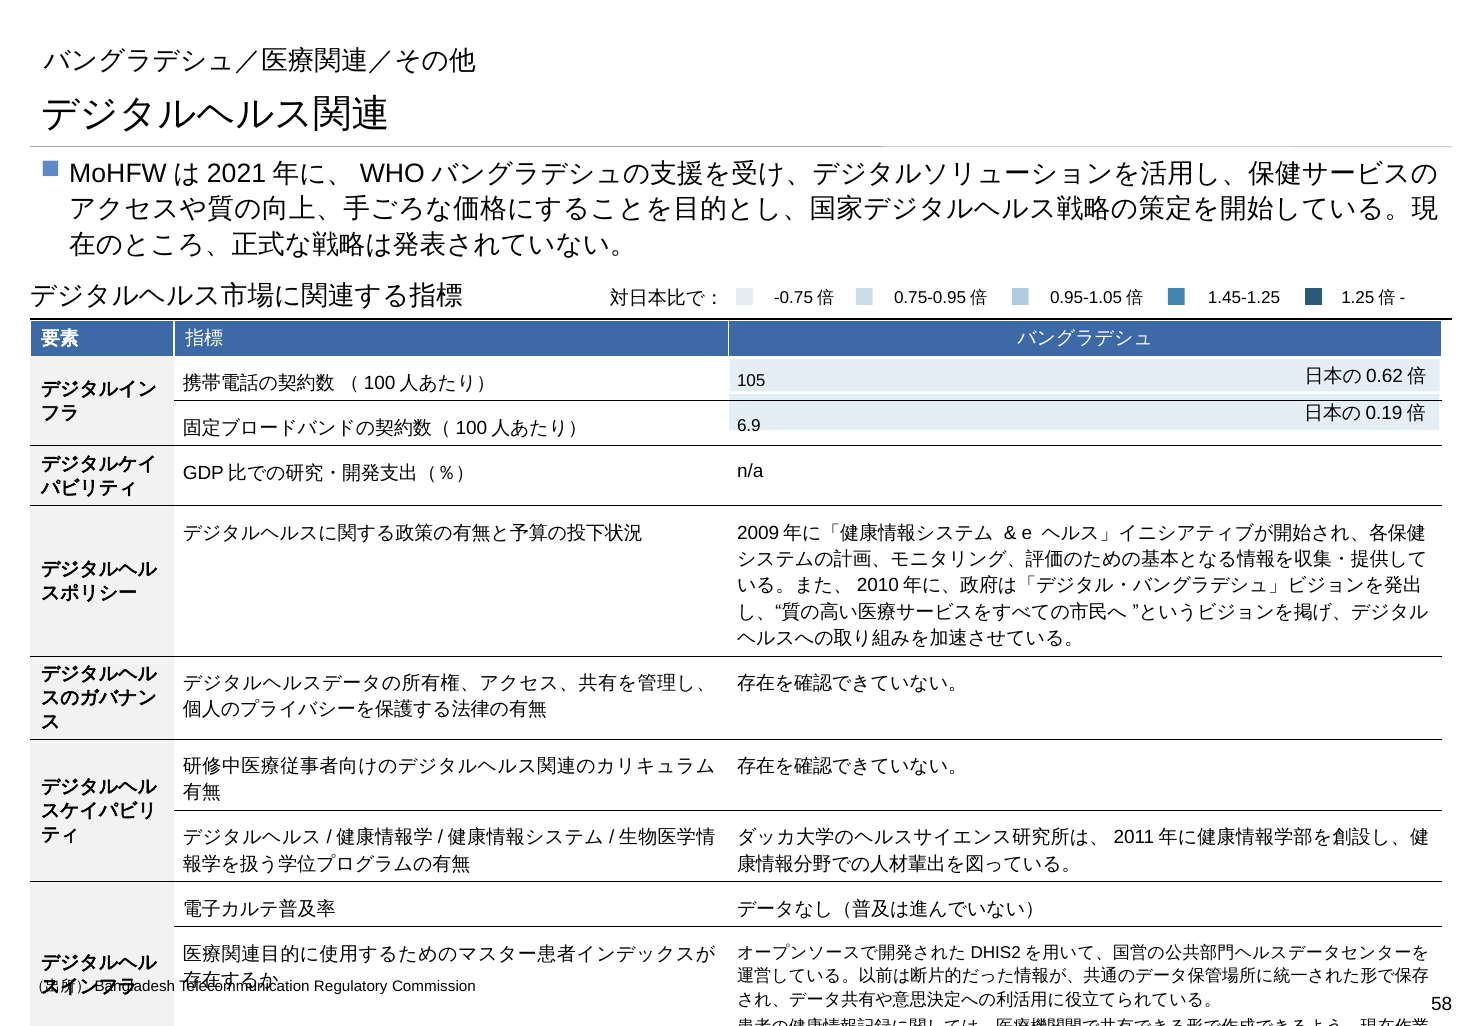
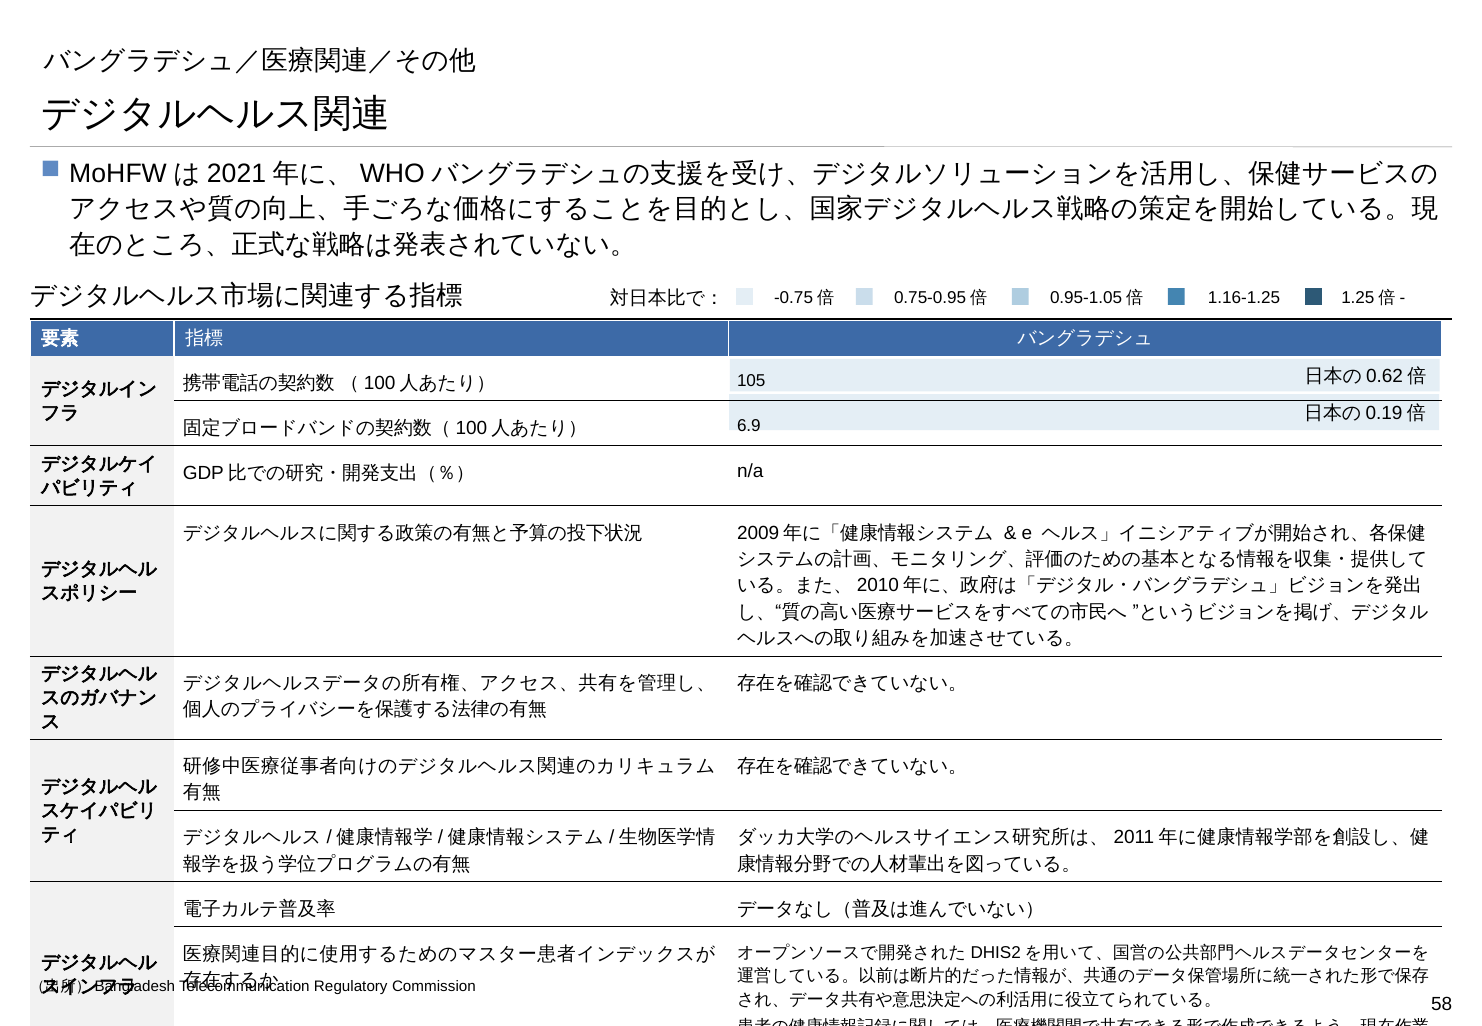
1.45-1.25: 1.45-1.25 -> 1.16-1.25
